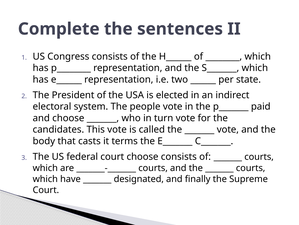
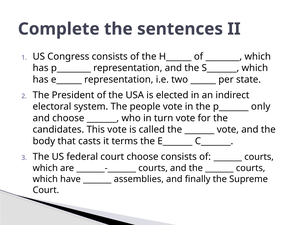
paid: paid -> only
designated: designated -> assemblies
